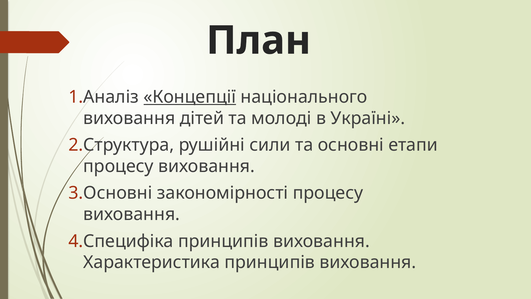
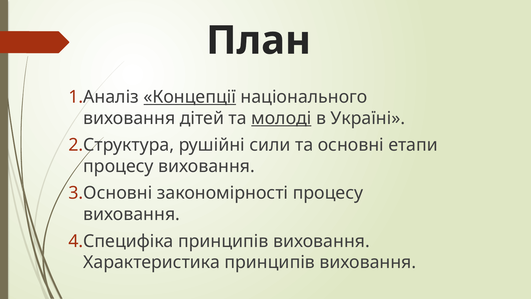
молоді underline: none -> present
